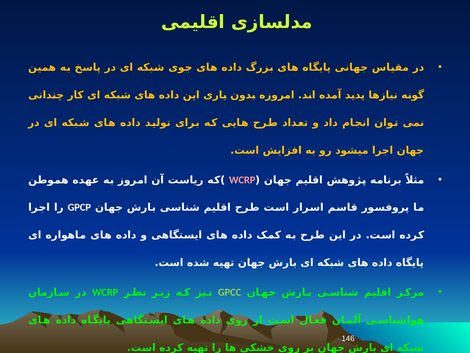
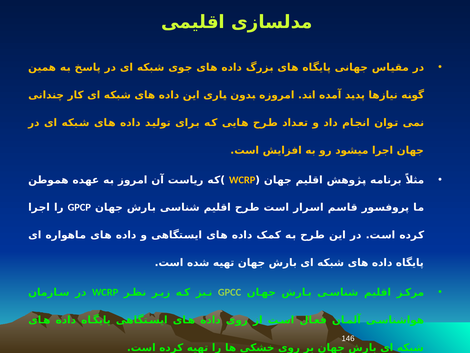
WCRP at (242, 180) colour: pink -> yellow
